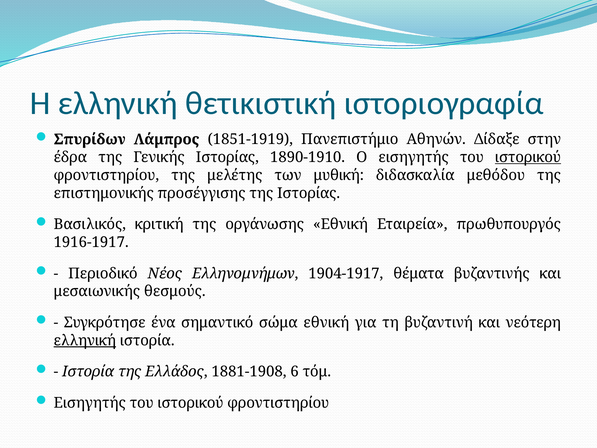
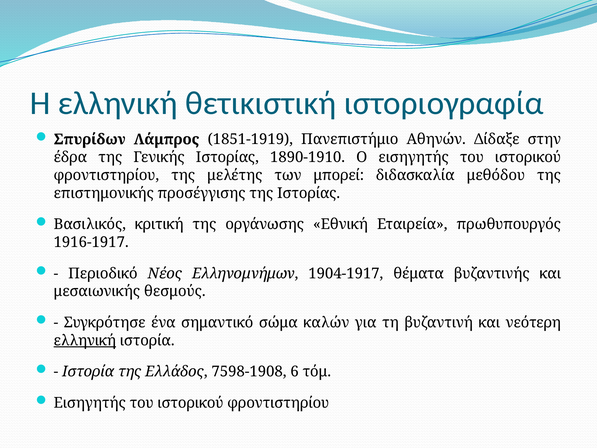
ιστορικού at (528, 157) underline: present -> none
μυθική: μυθική -> μπορεί
σώμα εθνική: εθνική -> καλών
1881-1908: 1881-1908 -> 7598-1908
